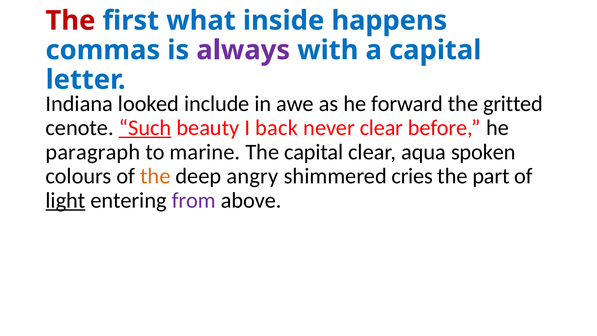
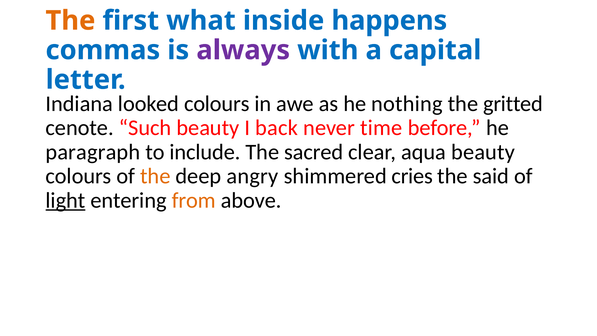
The at (70, 21) colour: red -> orange
looked include: include -> colours
forward: forward -> nothing
Such underline: present -> none
never clear: clear -> time
marine: marine -> include
The capital: capital -> sacred
aqua spoken: spoken -> beauty
part: part -> said
from colour: purple -> orange
